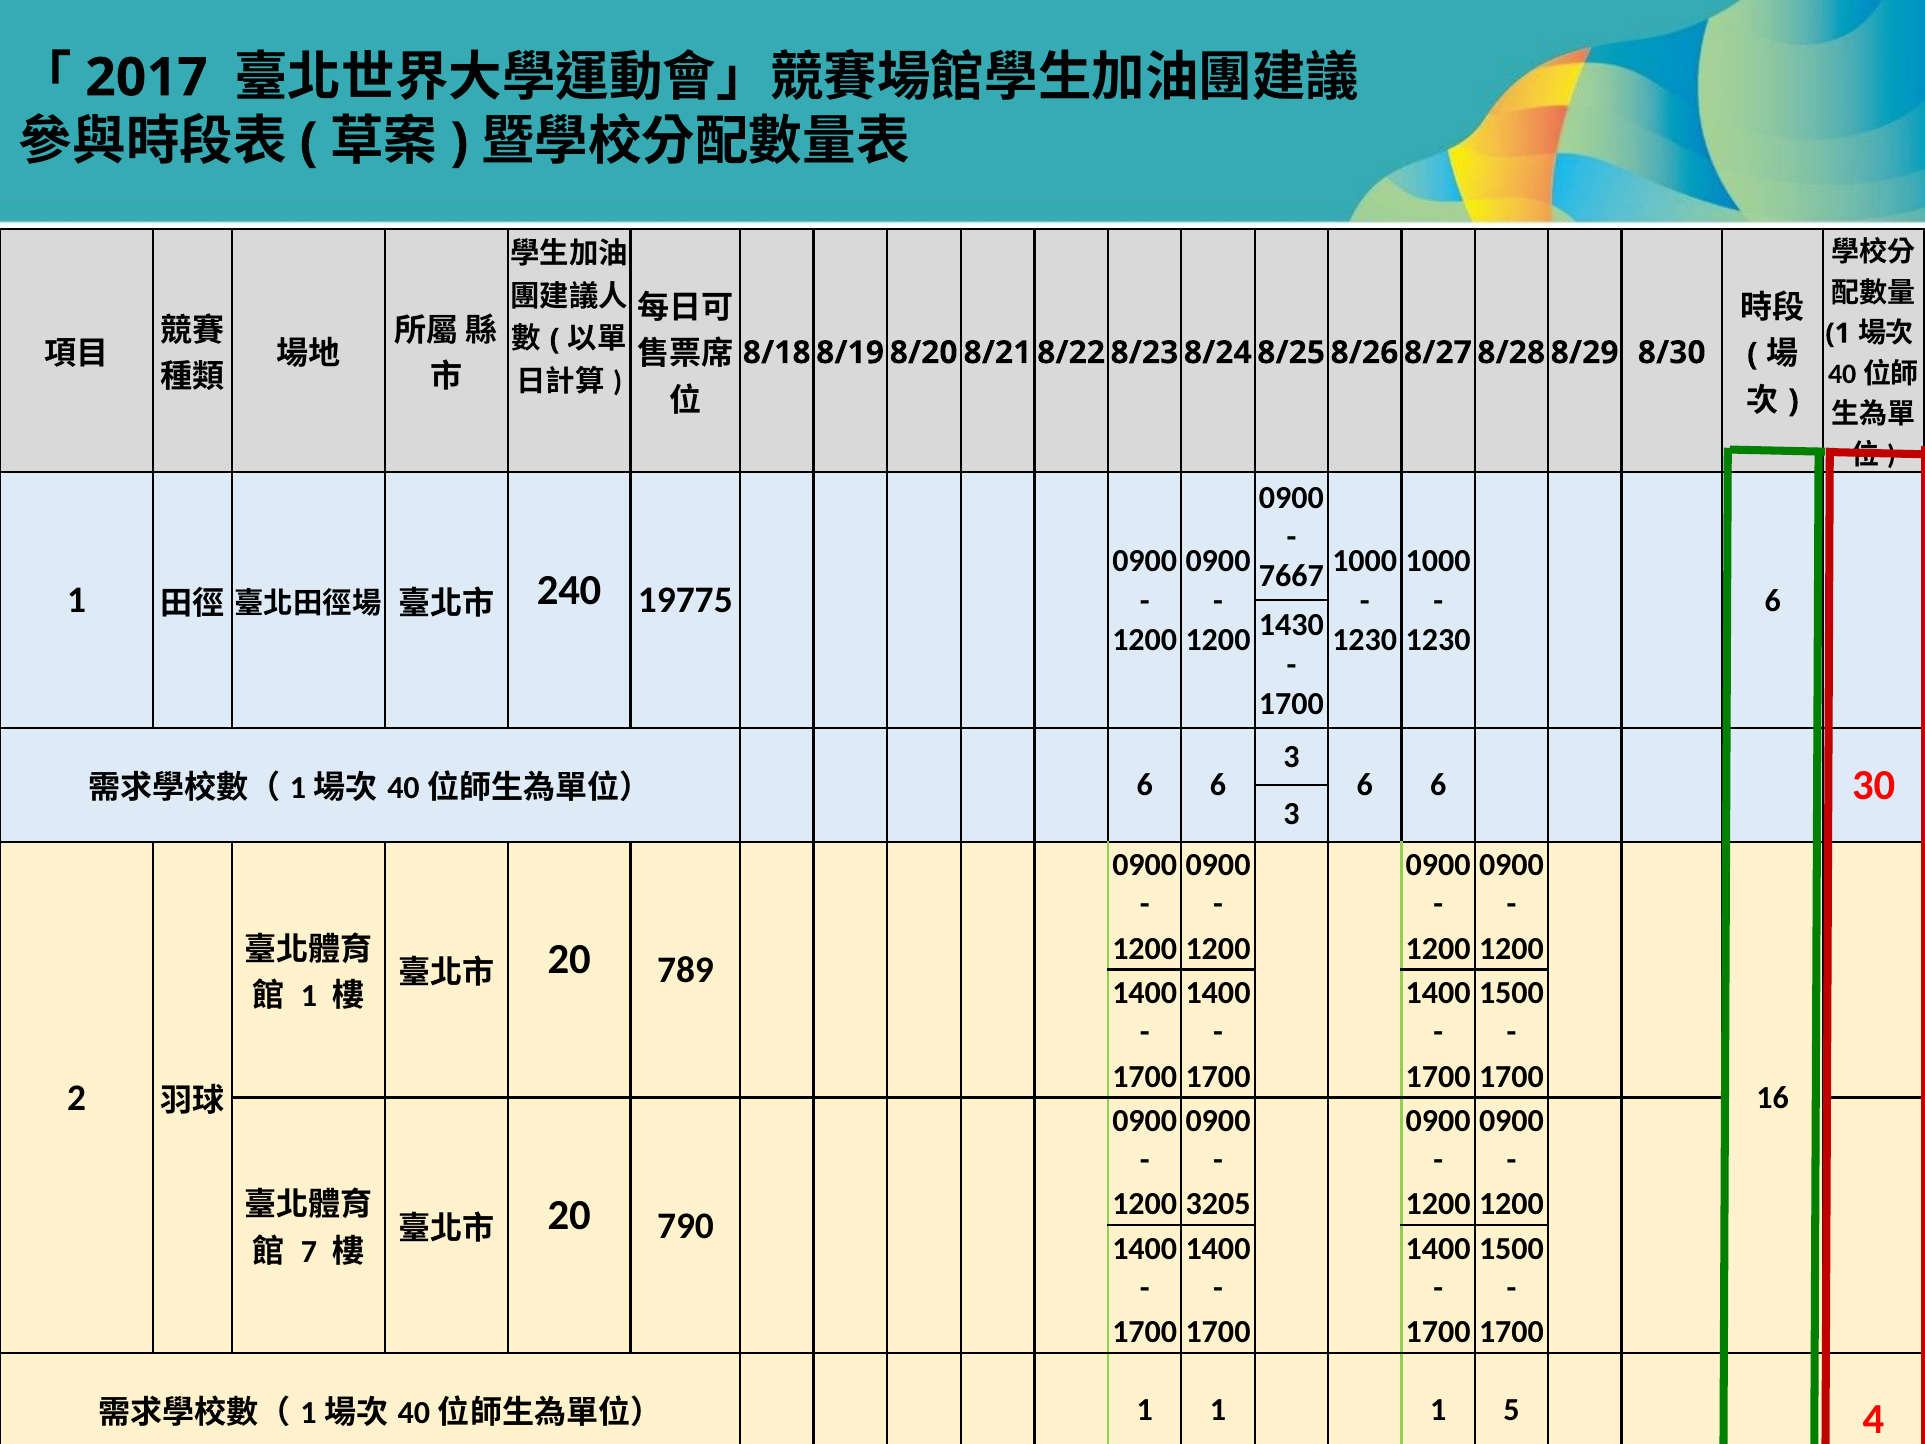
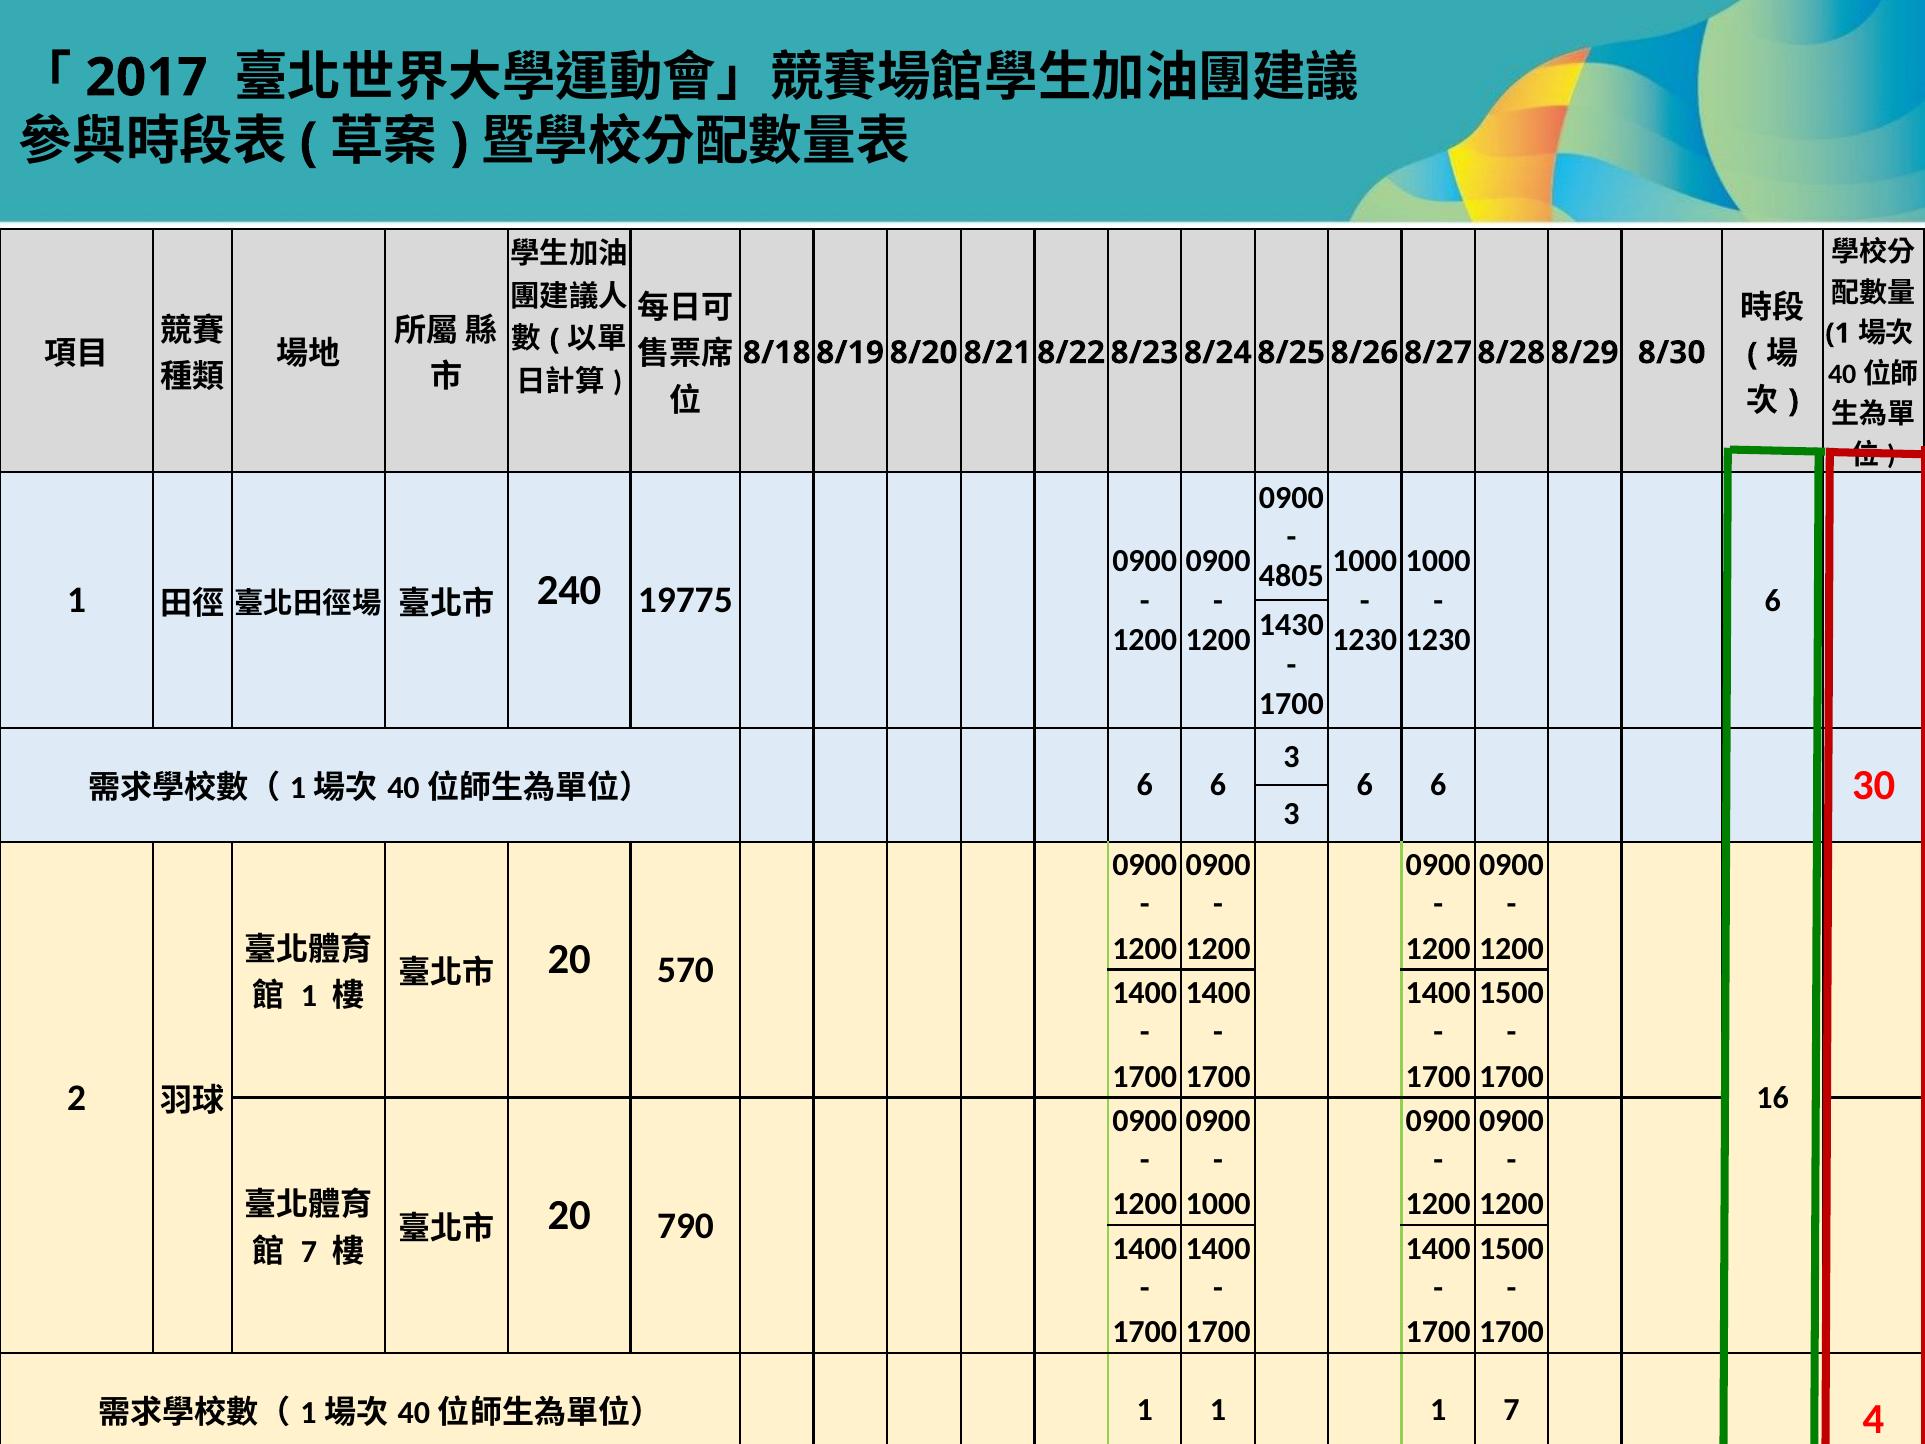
7667: 7667 -> 4805
789: 789 -> 570
1200 3205: 3205 -> 1000
1 5: 5 -> 7
